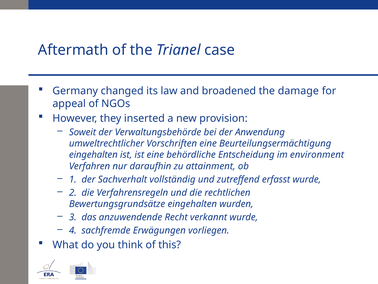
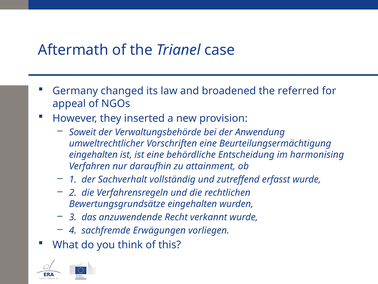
damage: damage -> referred
environment: environment -> harmonising
